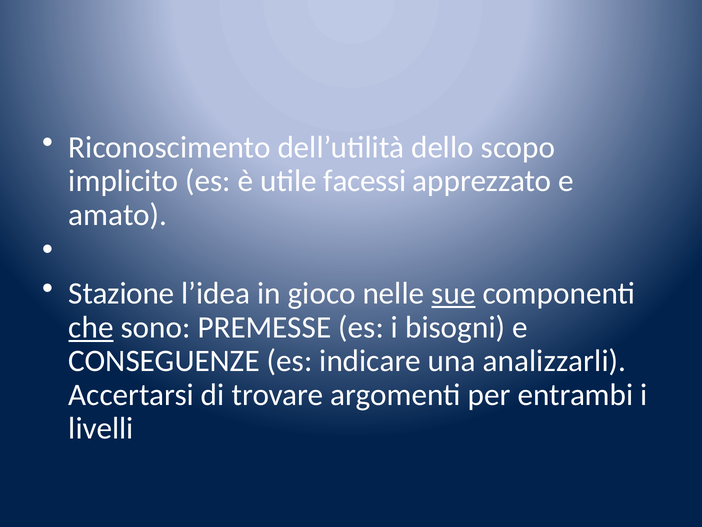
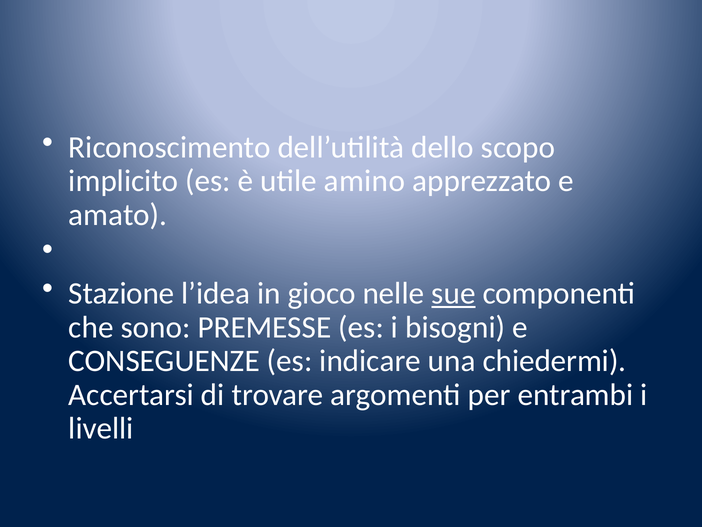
facessi: facessi -> amino
che underline: present -> none
analizzarli: analizzarli -> chiedermi
